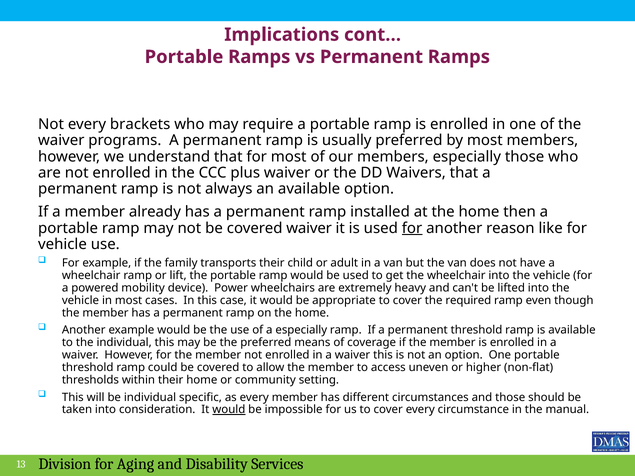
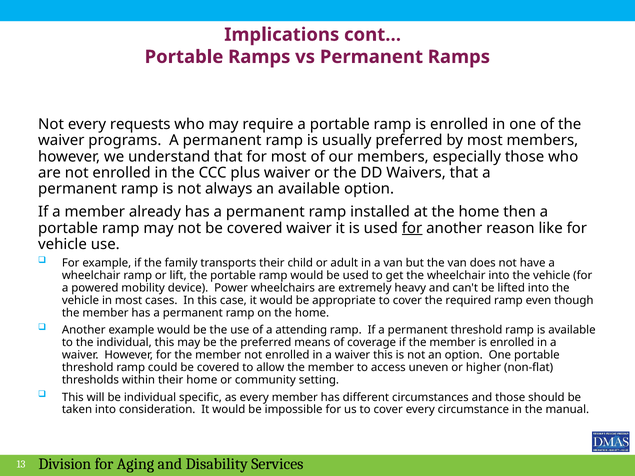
brackets: brackets -> requests
a especially: especially -> attending
would at (229, 410) underline: present -> none
